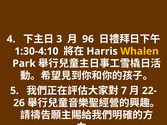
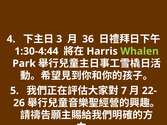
96: 96 -> 36
1:30-4:10: 1:30-4:10 -> 1:30-4:44
Whalen colour: yellow -> light green
